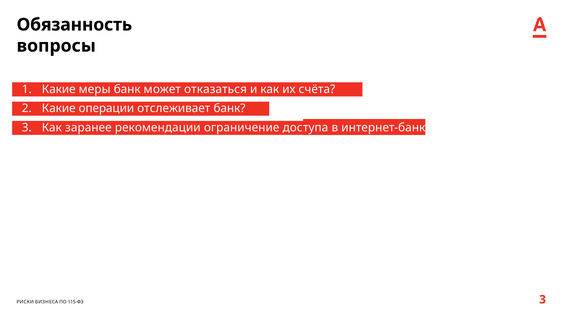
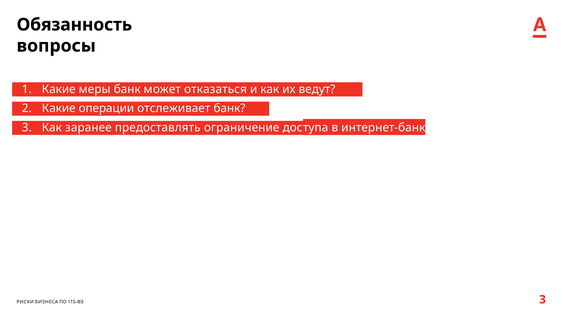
счёта: счёта -> ведут
рекомендации: рекомендации -> предоставлять
